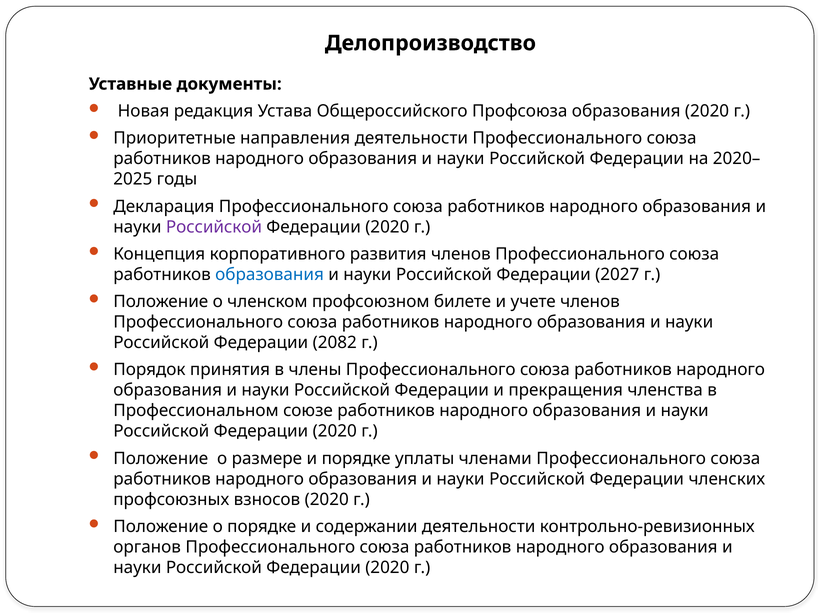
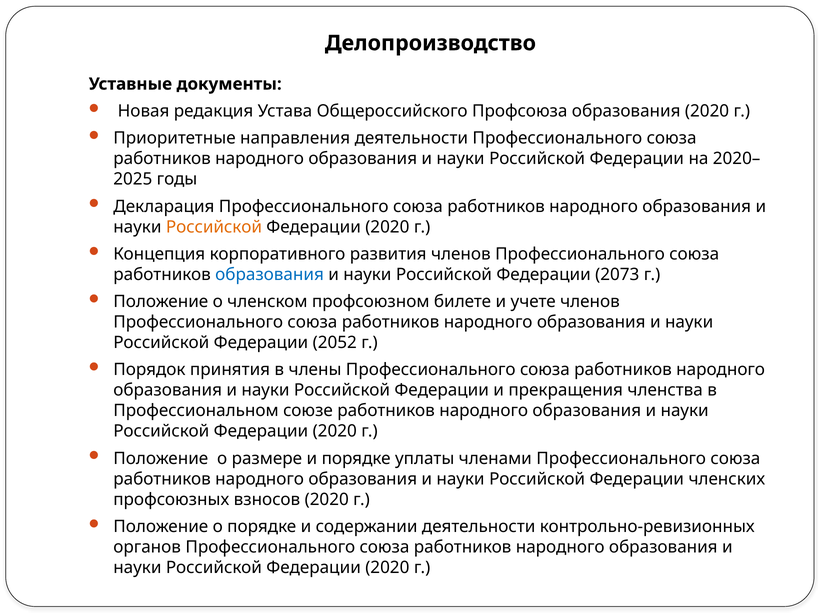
Российской at (214, 227) colour: purple -> orange
2027: 2027 -> 2073
2082: 2082 -> 2052
